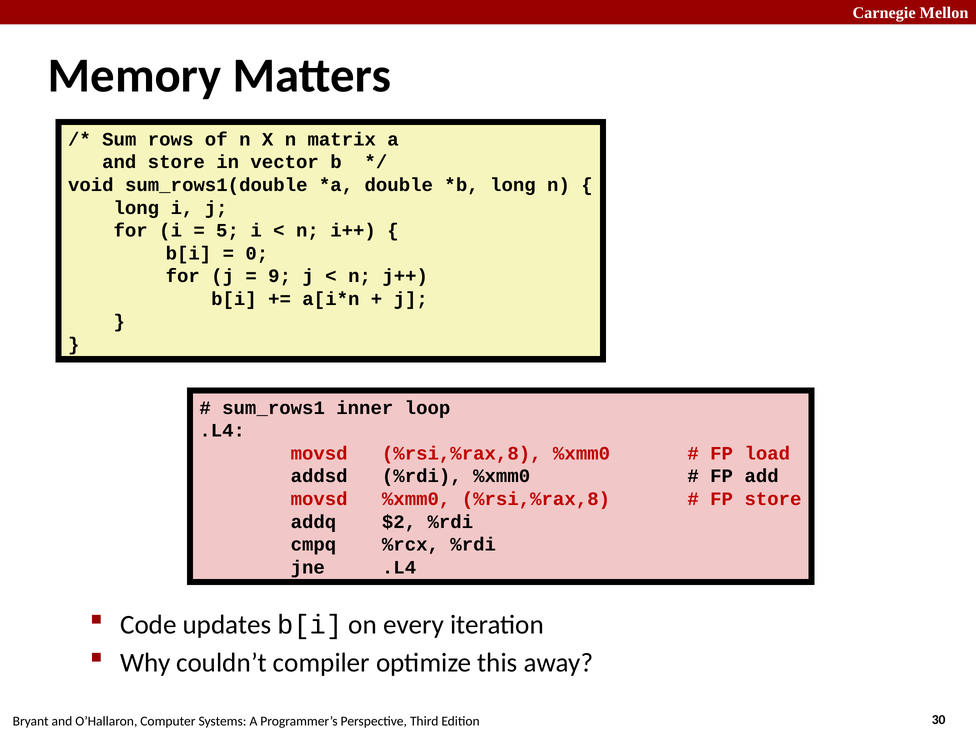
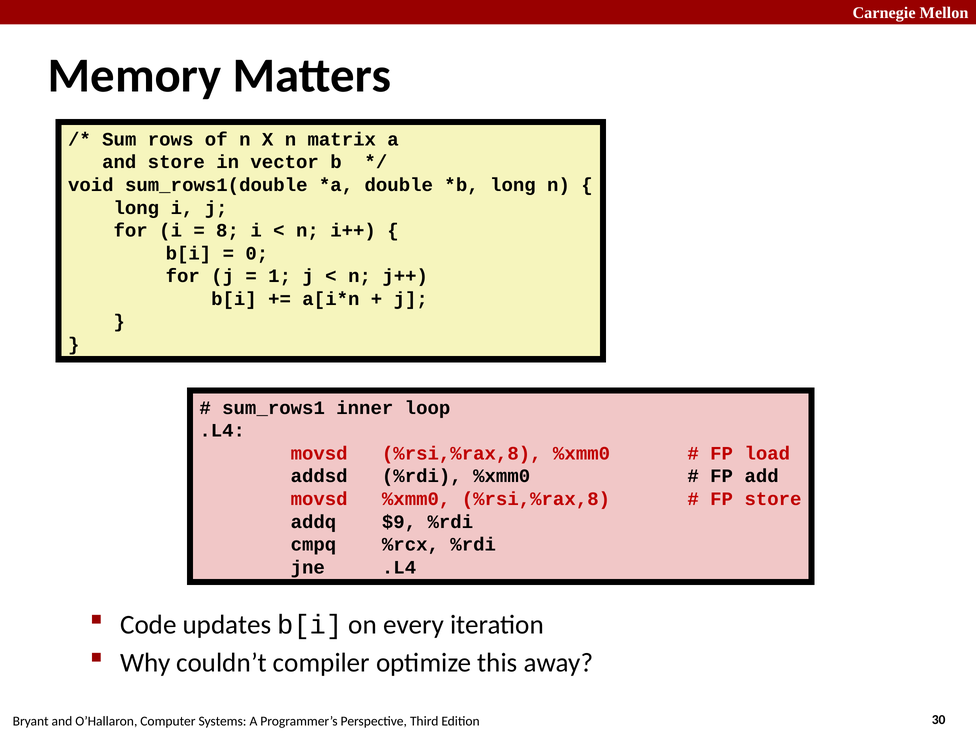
5: 5 -> 8
9: 9 -> 1
$2: $2 -> $9
